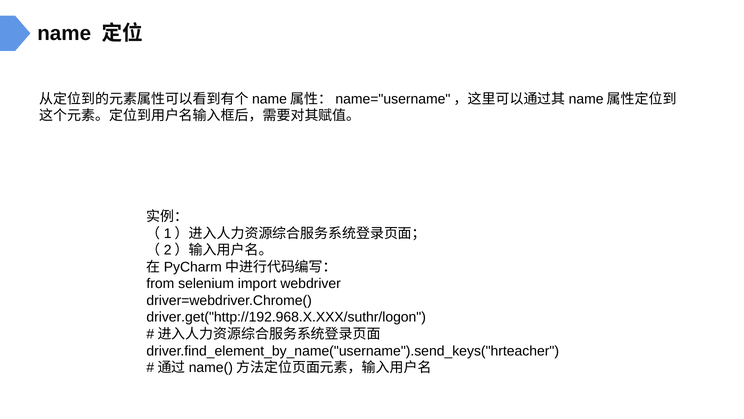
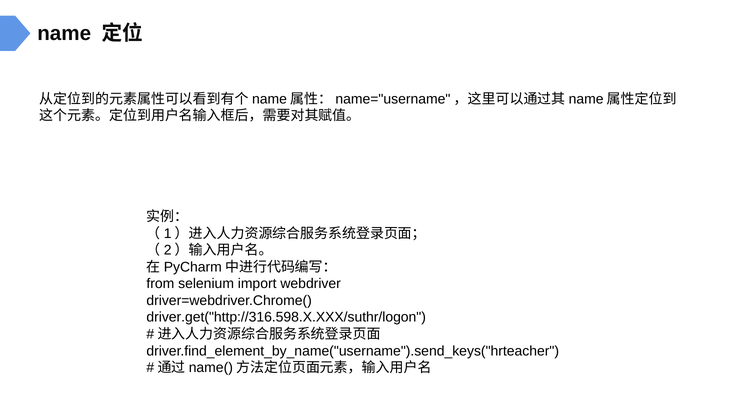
driver.get("http://192.968.X.XXX/suthr/logon: driver.get("http://192.968.X.XXX/suthr/logon -> driver.get("http://316.598.X.XXX/suthr/logon
